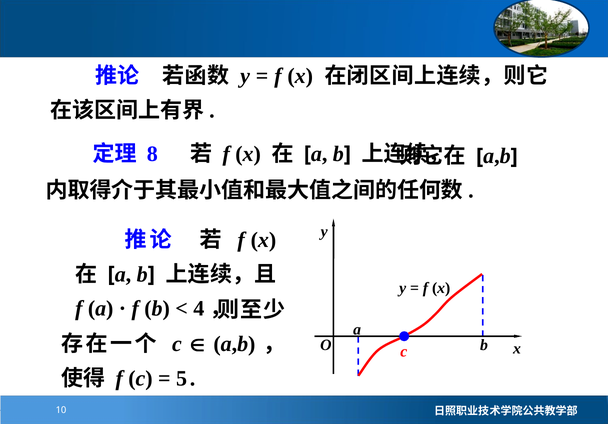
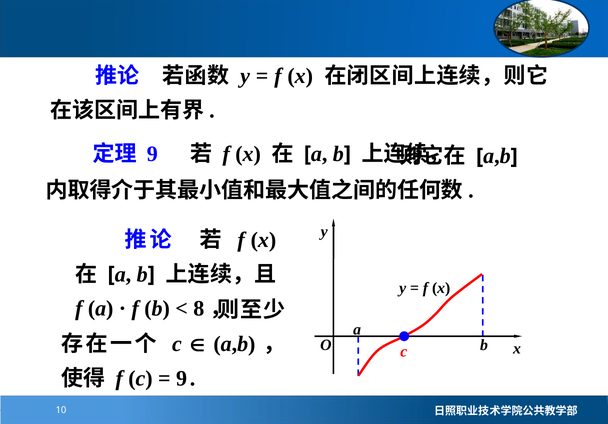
8 at (152, 154): 8 -> 9
4: 4 -> 8
5 at (182, 379): 5 -> 9
